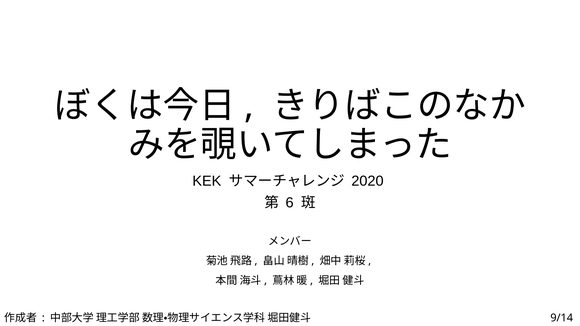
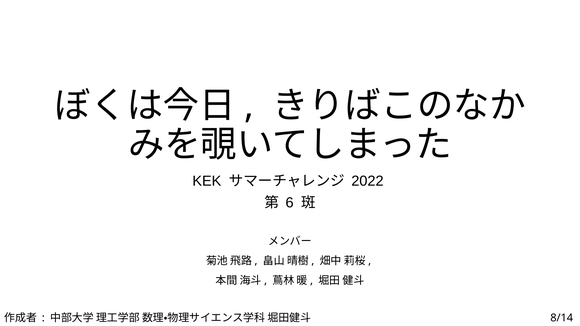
2020: 2020 -> 2022
9/14: 9/14 -> 8/14
